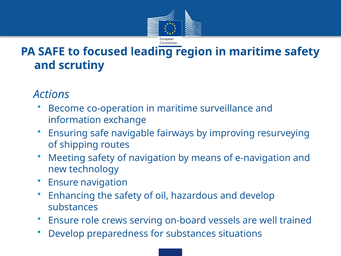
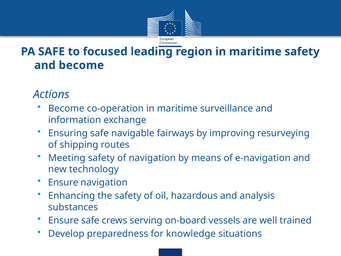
and scrutiny: scrutiny -> become
and develop: develop -> analysis
Ensure role: role -> safe
for substances: substances -> knowledge
